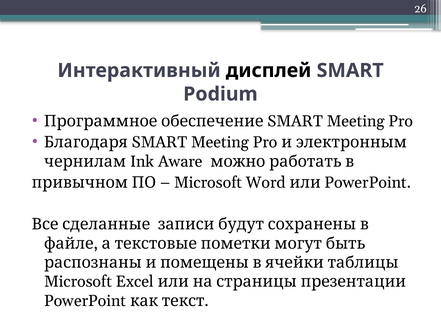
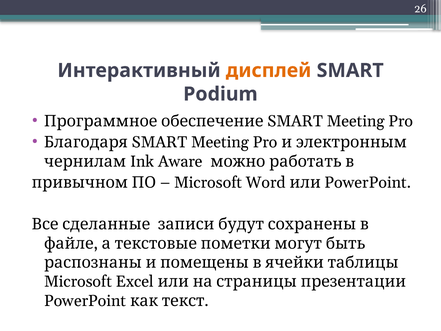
дисплей colour: black -> orange
